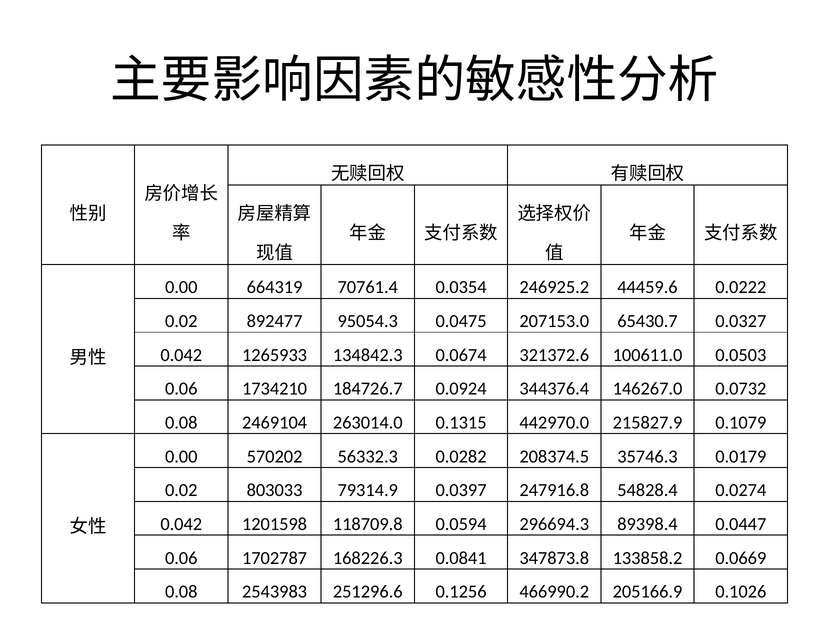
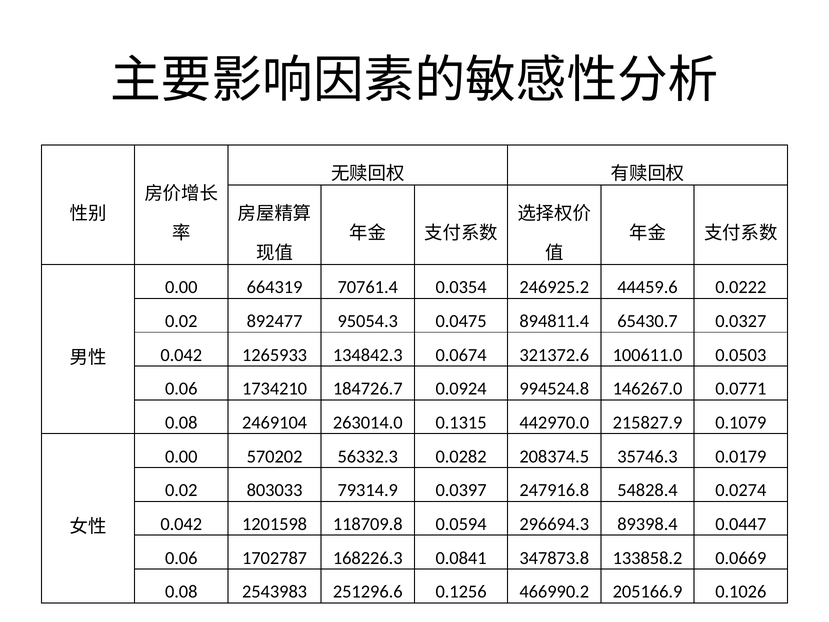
207153.0: 207153.0 -> 894811.4
344376.4: 344376.4 -> 994524.8
0.0732: 0.0732 -> 0.0771
